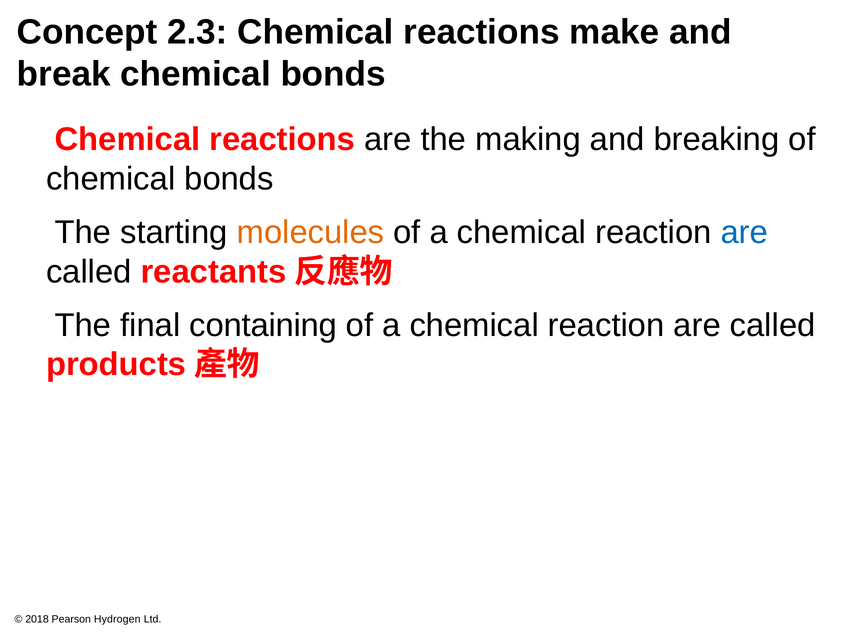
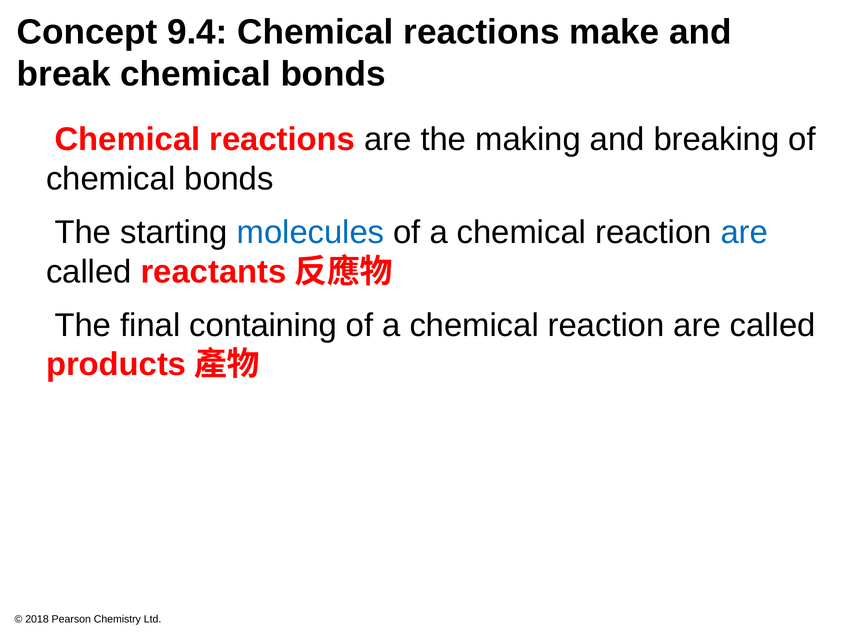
2.3: 2.3 -> 9.4
molecules colour: orange -> blue
Hydrogen: Hydrogen -> Chemistry
